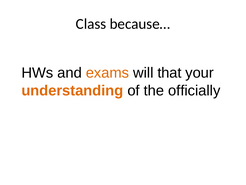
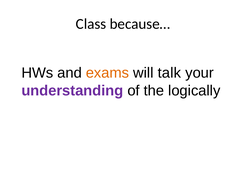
that: that -> talk
understanding colour: orange -> purple
officially: officially -> logically
